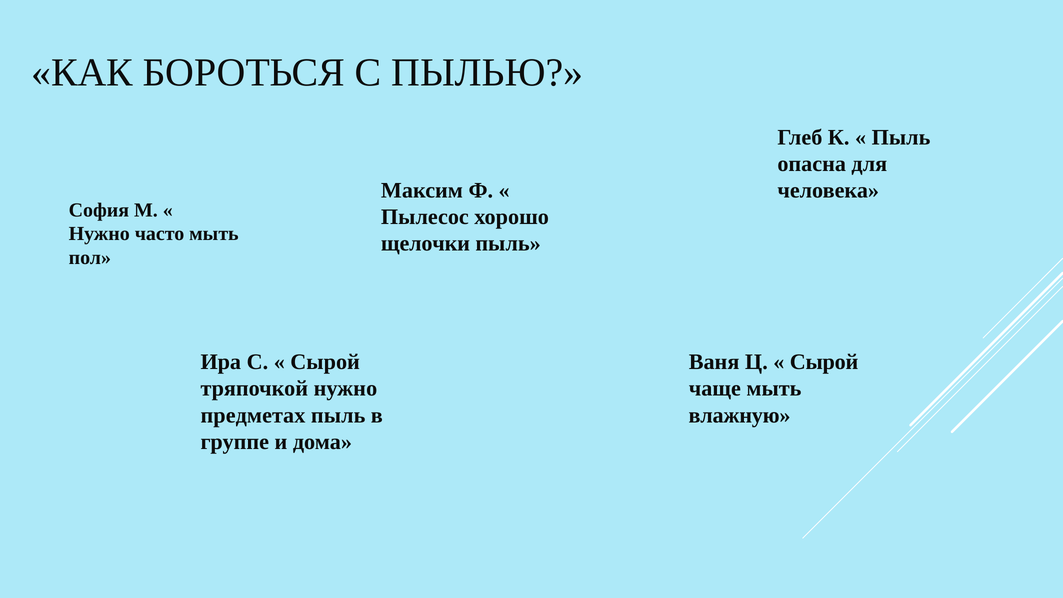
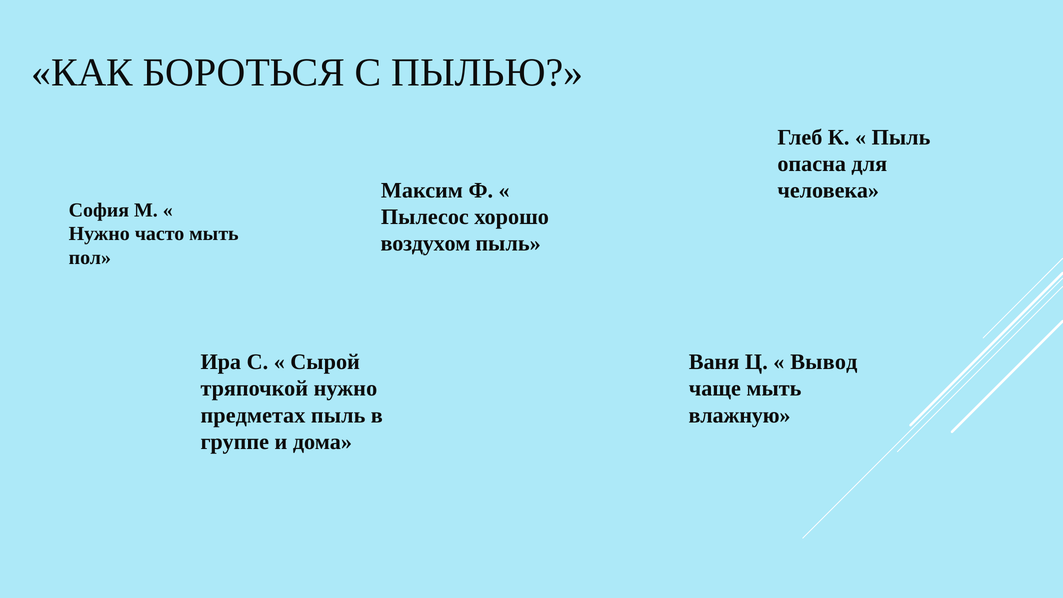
щелочки: щелочки -> воздухом
Сырой at (824, 362): Сырой -> Вывод
